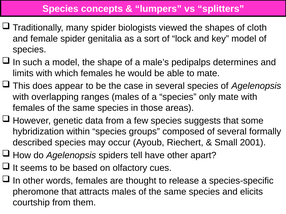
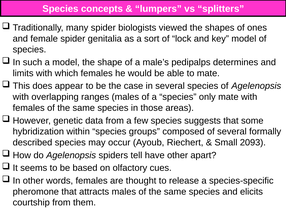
cloth: cloth -> ones
2001: 2001 -> 2093
